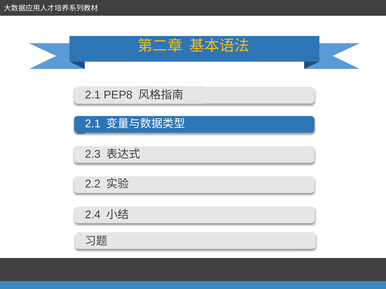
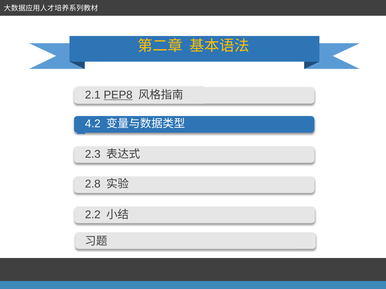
PEP8 underline: none -> present
2.1 at (93, 124): 2.1 -> 4.2
2.2: 2.2 -> 2.8
2.4: 2.4 -> 2.2
